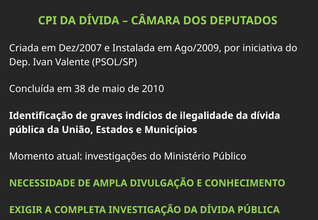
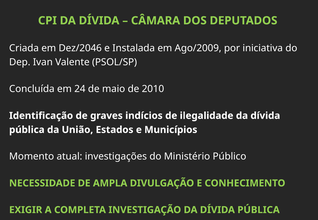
Dez/2007: Dez/2007 -> Dez/2046
38: 38 -> 24
